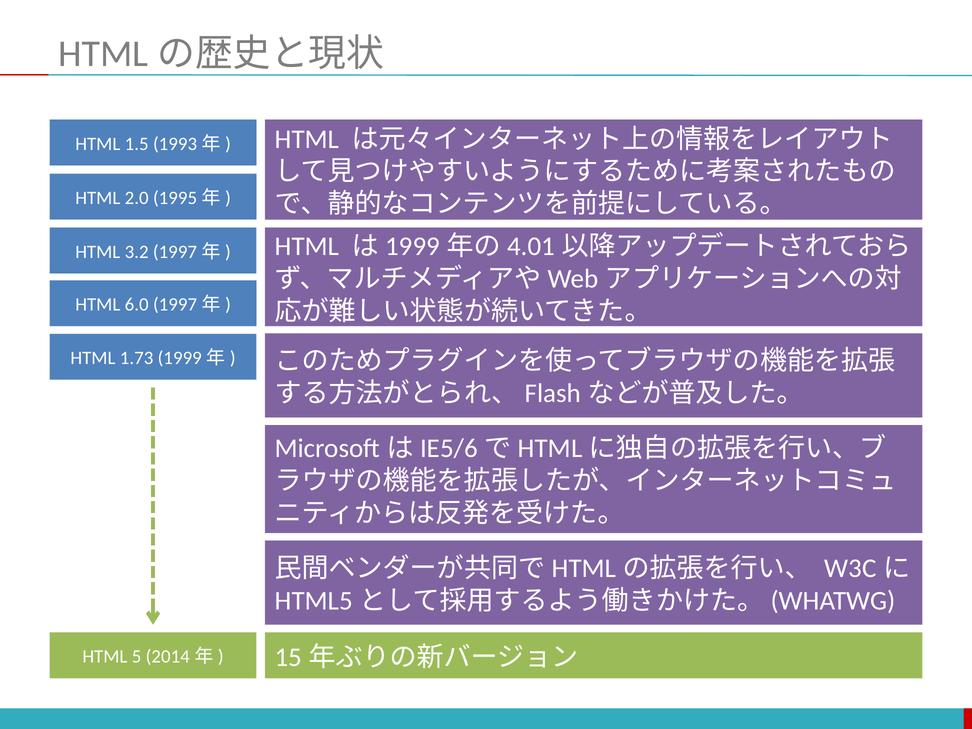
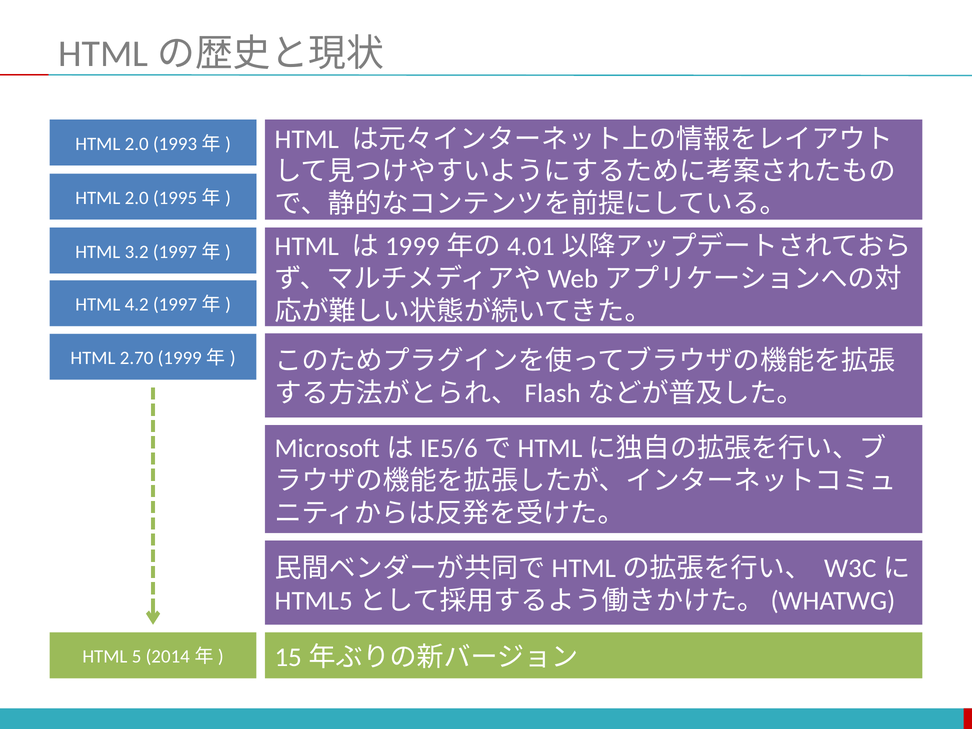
1.5 at (137, 144): 1.5 -> 2.0
6.0: 6.0 -> 4.2
1.73: 1.73 -> 2.70
